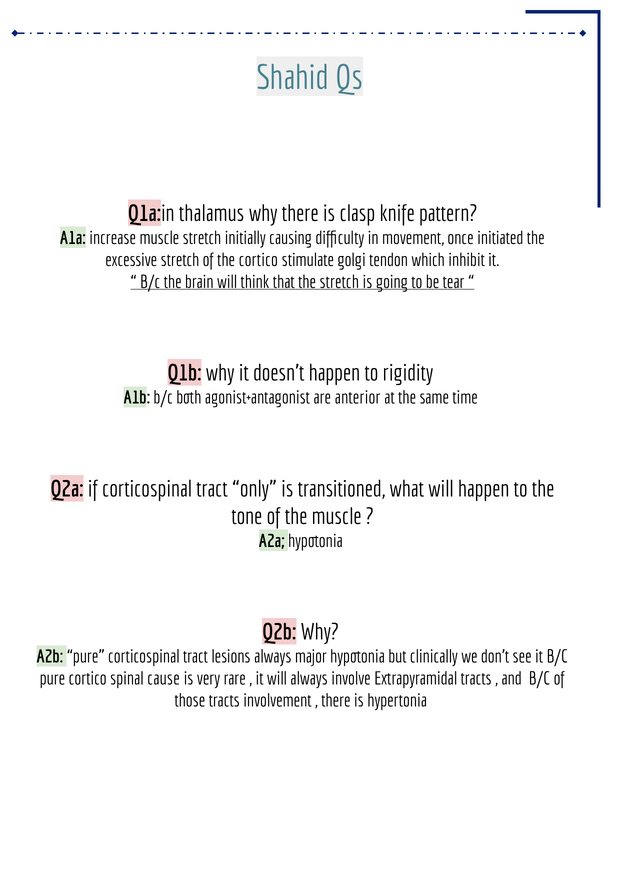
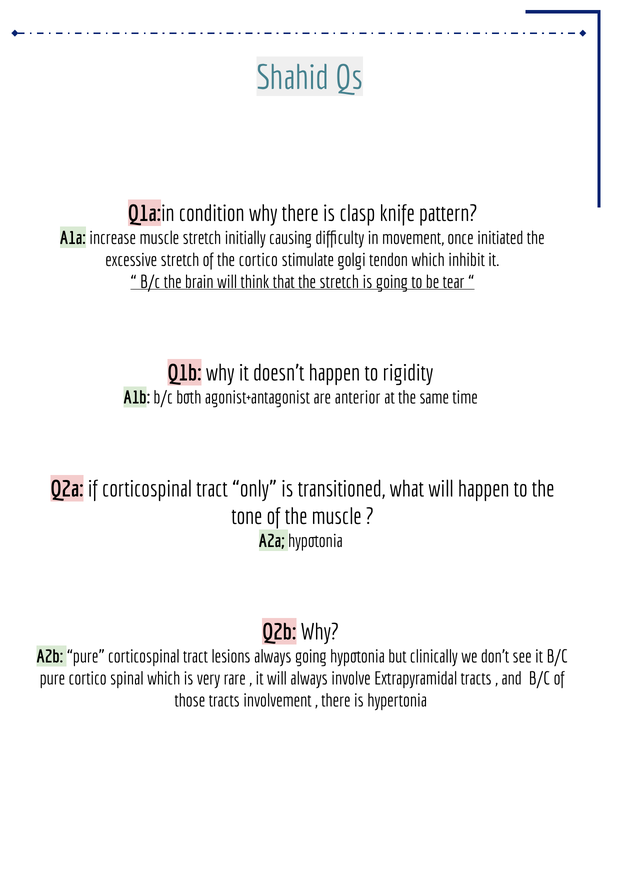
thalamus: thalamus -> condition
always major: major -> going
spinal cause: cause -> which
